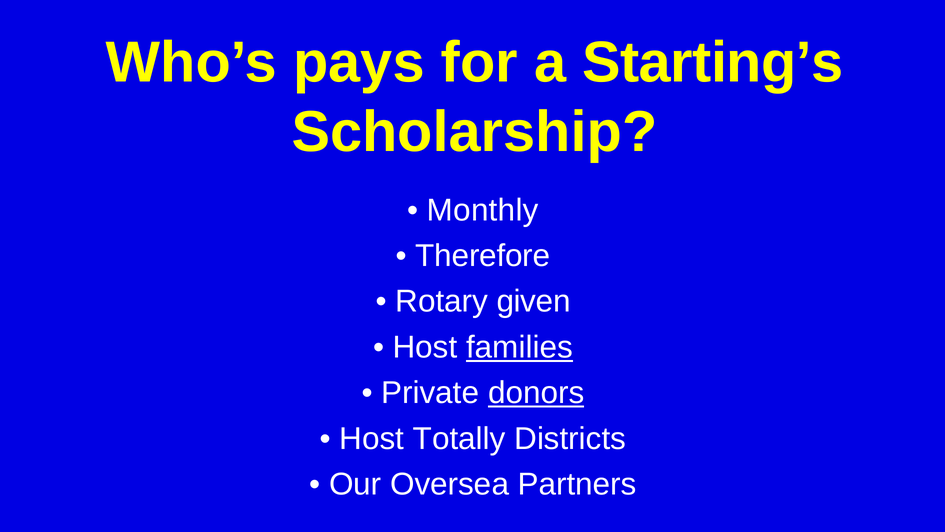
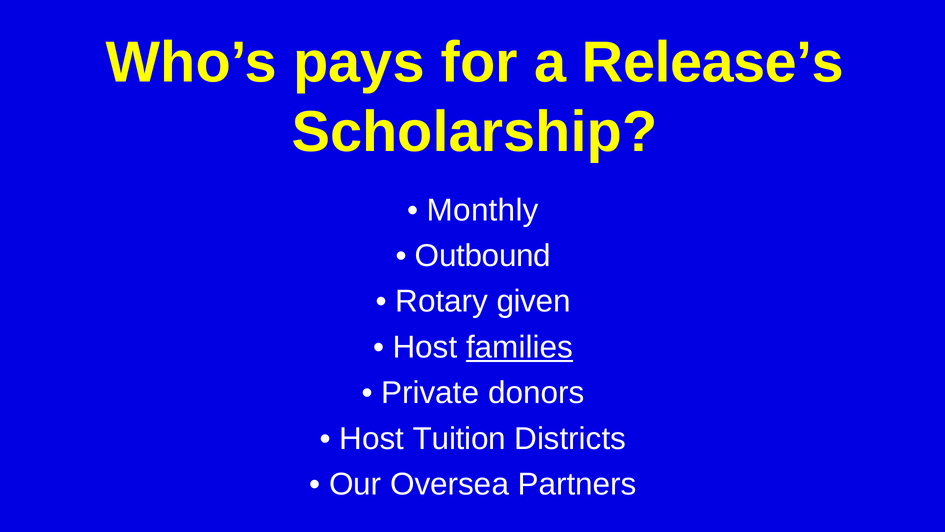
Starting’s: Starting’s -> Release’s
Therefore: Therefore -> Outbound
donors underline: present -> none
Totally: Totally -> Tuition
